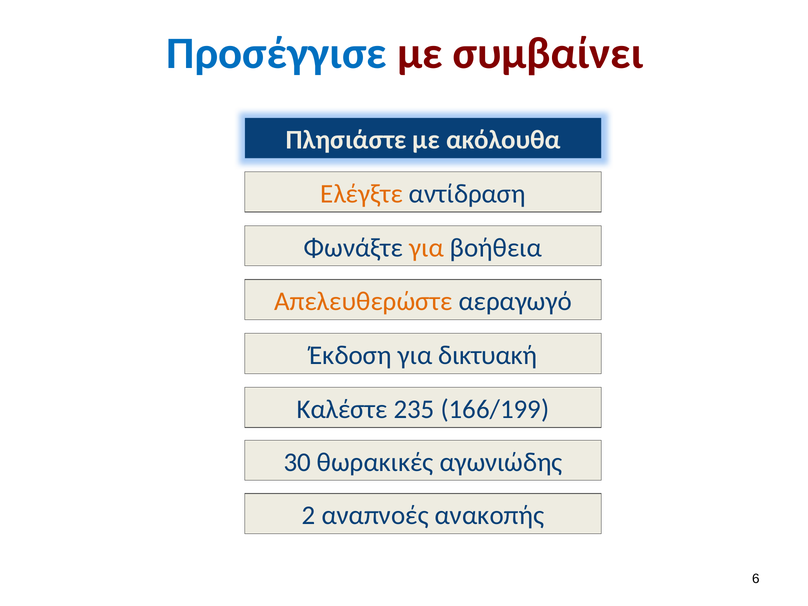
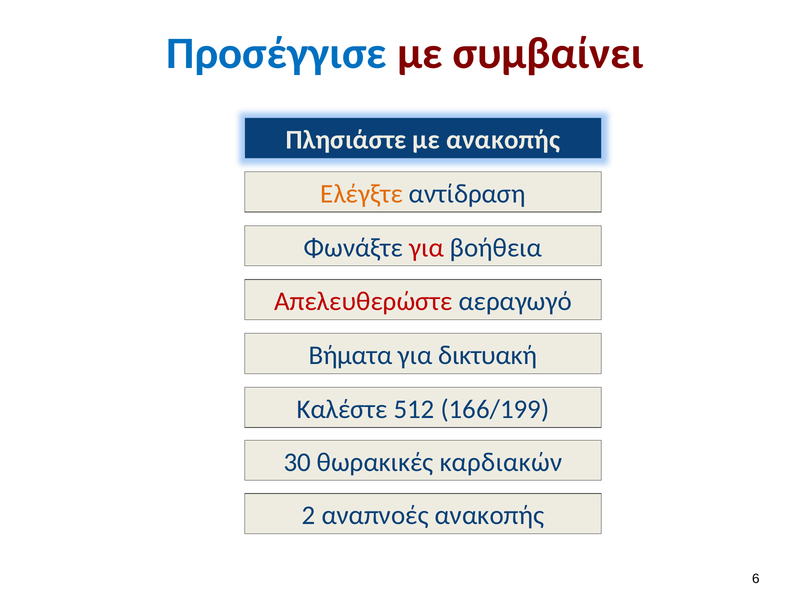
με ακόλουθα: ακόλουθα -> ανακοπής
για at (426, 248) colour: orange -> red
Απελευθερώστε colour: orange -> red
Έκδοση: Έκδοση -> Βήματα
235: 235 -> 512
αγωνιώδης: αγωνιώδης -> καρδιακών
